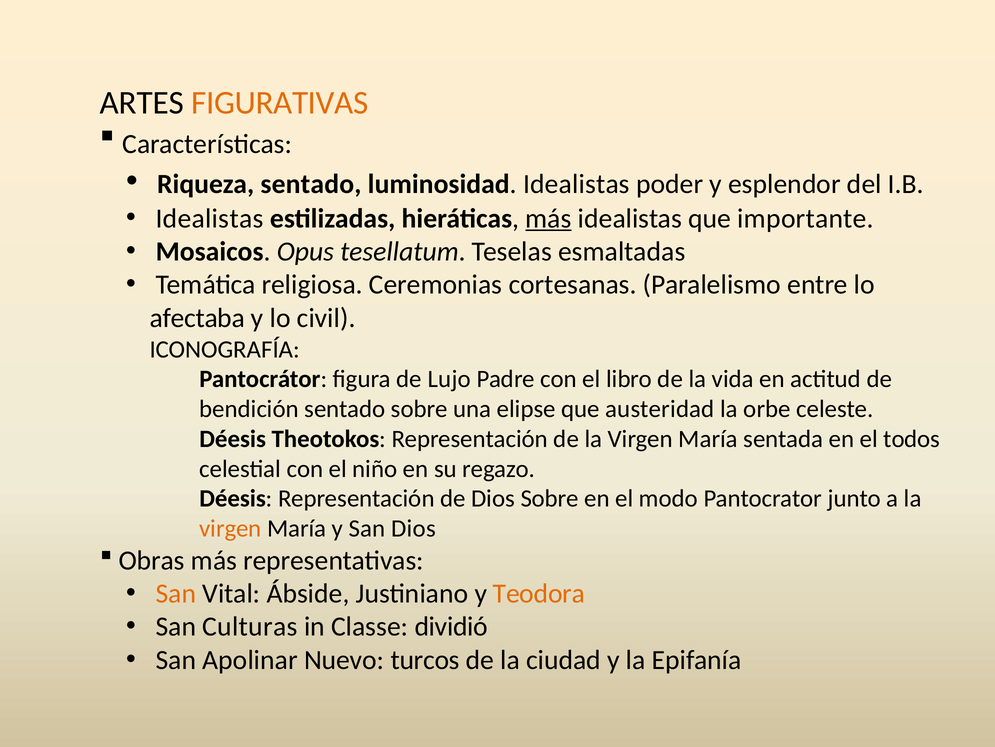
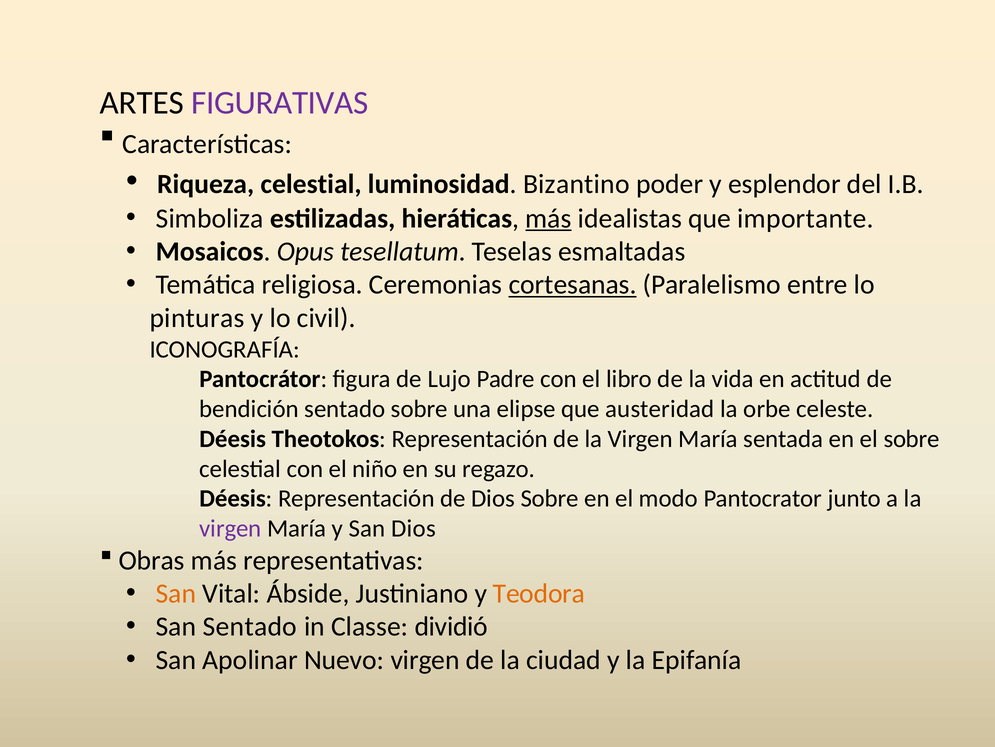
FIGURATIVAS colour: orange -> purple
Riqueza sentado: sentado -> celestial
luminosidad Idealistas: Idealistas -> Bizantino
Idealistas at (210, 218): Idealistas -> Simboliza
cortesanas underline: none -> present
afectaba: afectaba -> pinturas
el todos: todos -> sobre
virgen at (230, 528) colour: orange -> purple
San Culturas: Culturas -> Sentado
Nuevo turcos: turcos -> virgen
